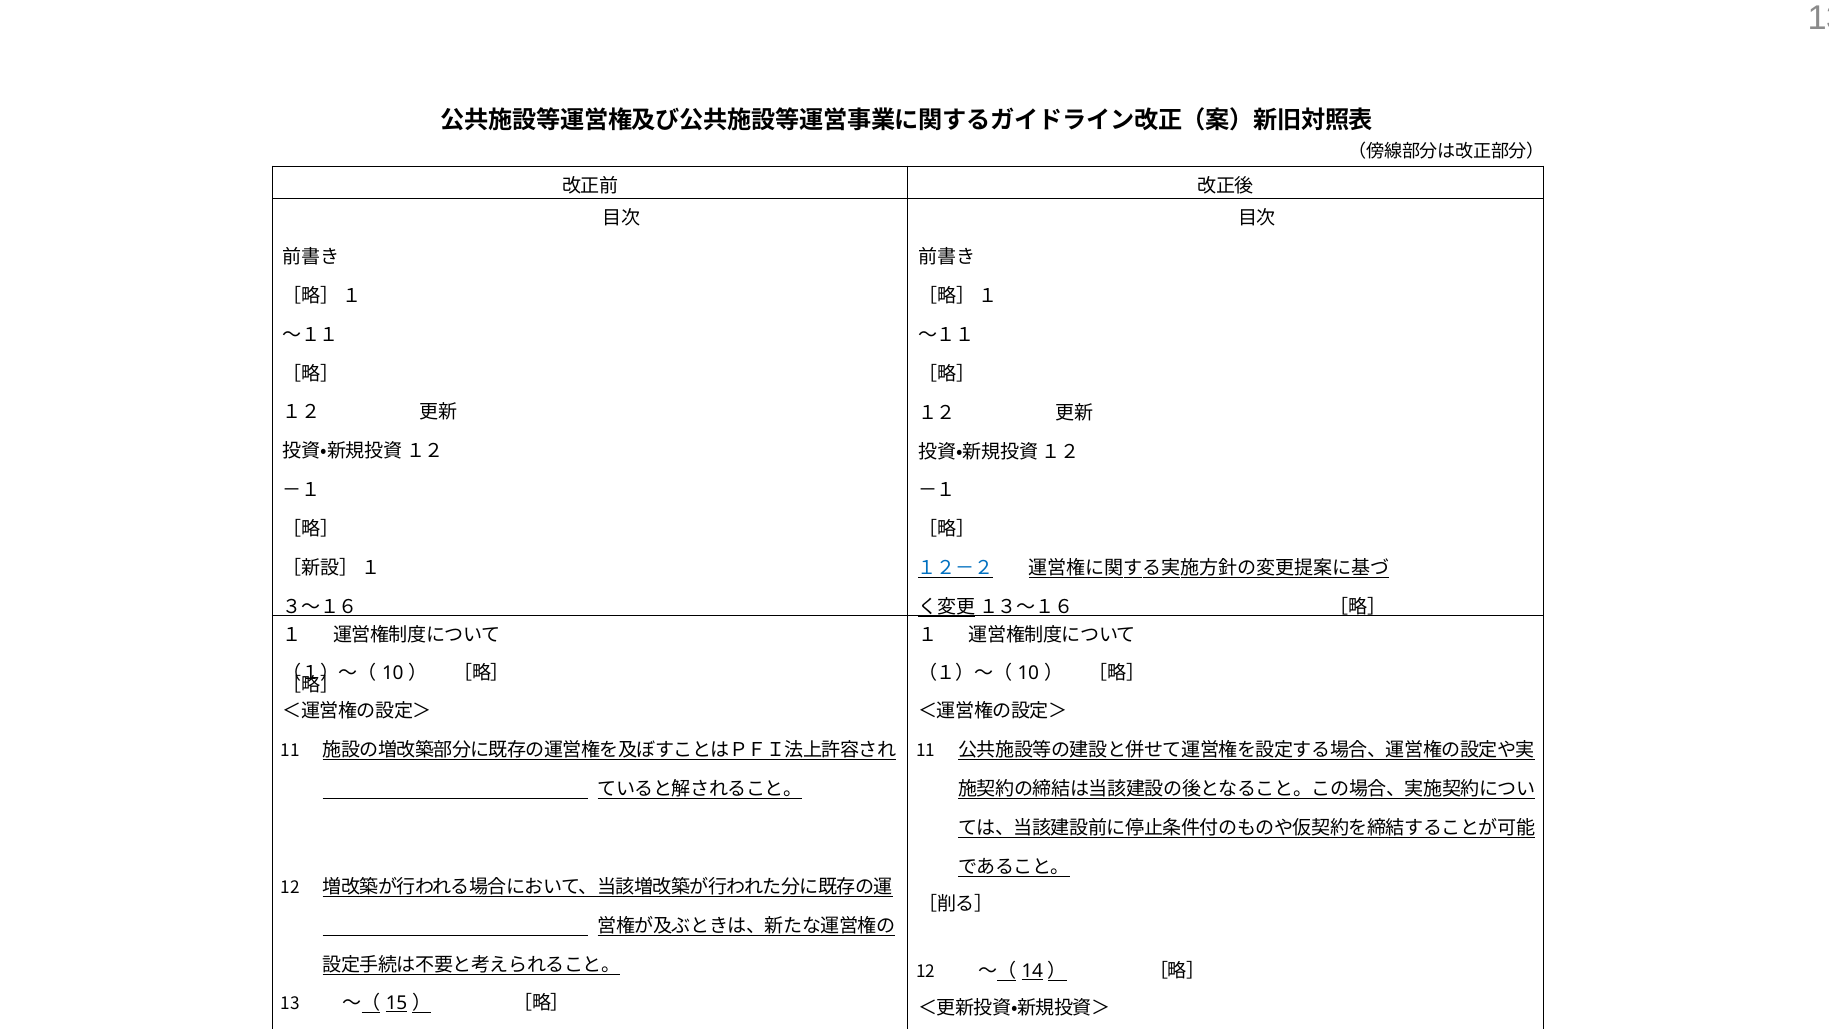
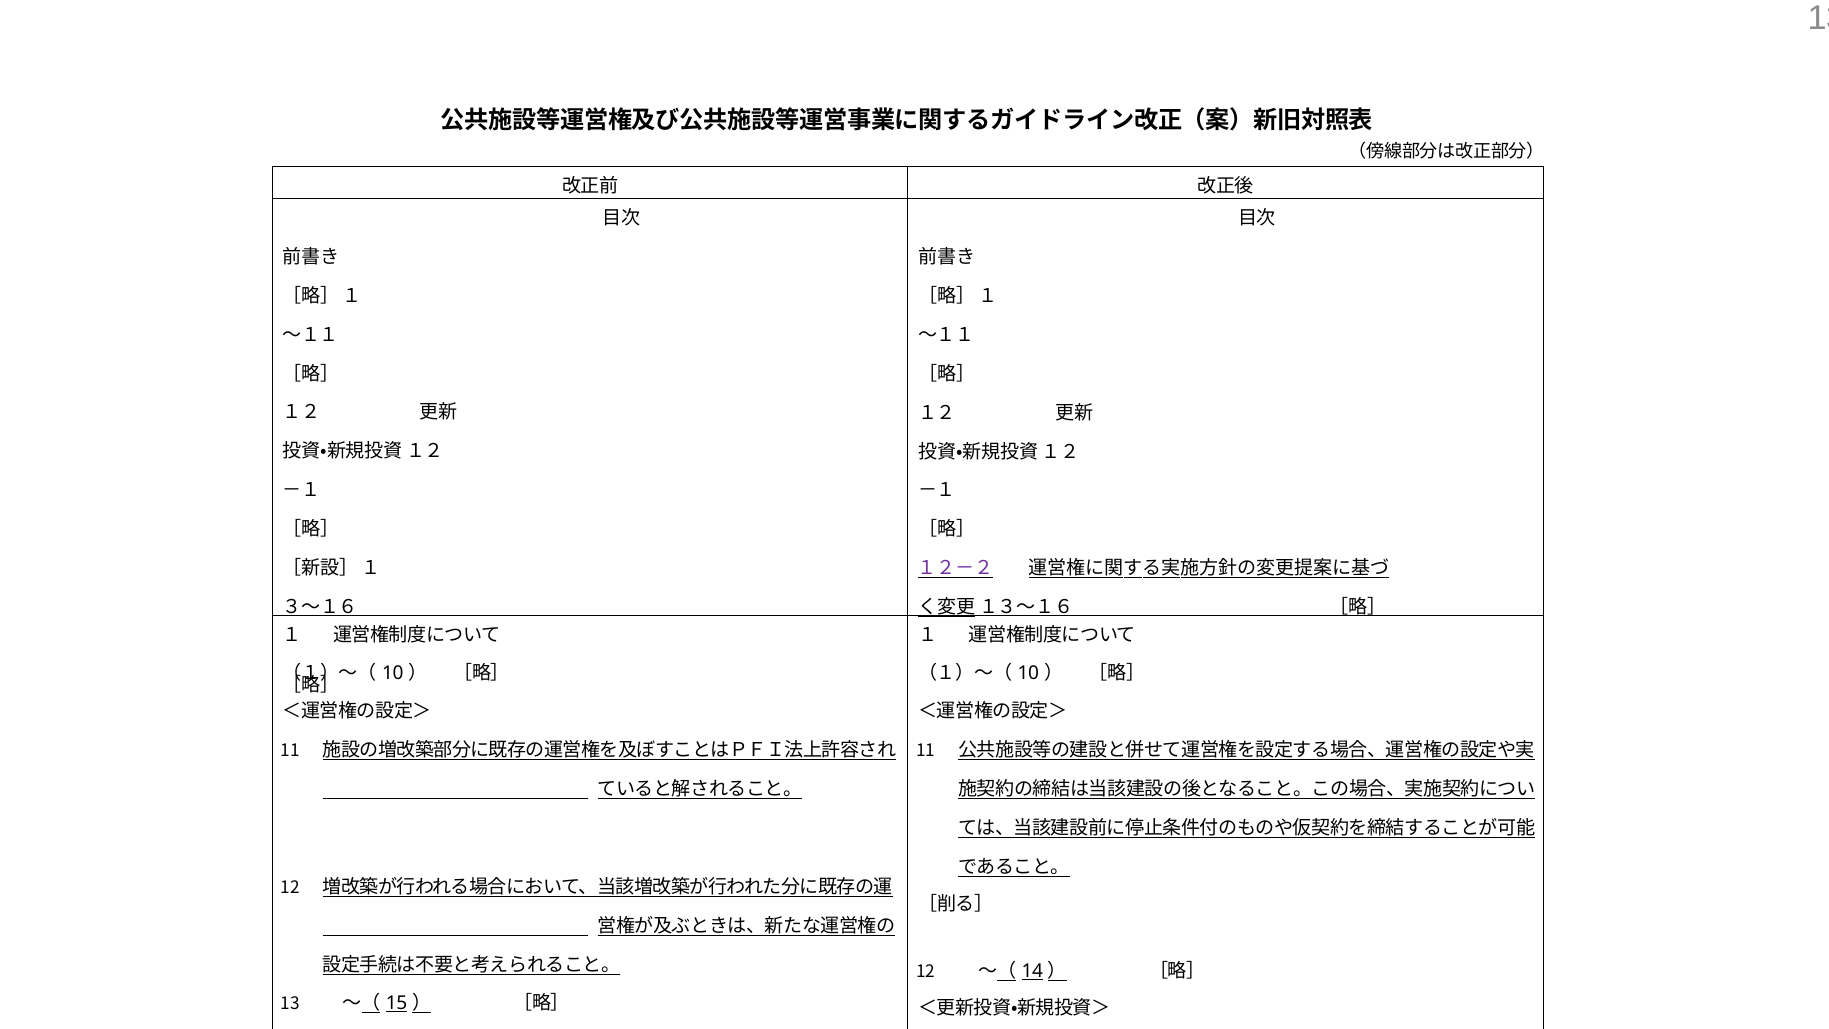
１２－２ colour: blue -> purple
